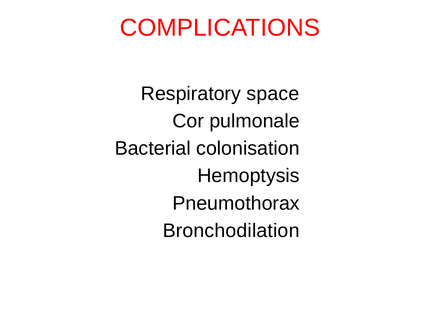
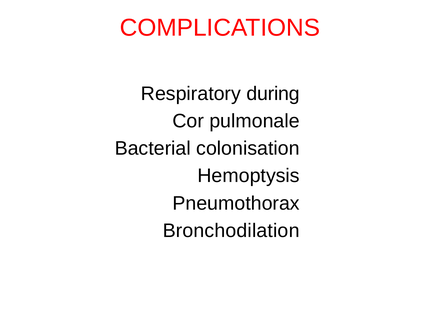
space: space -> during
